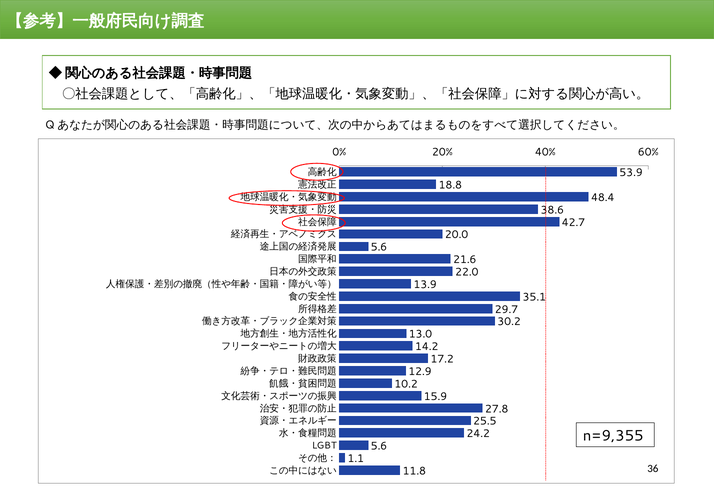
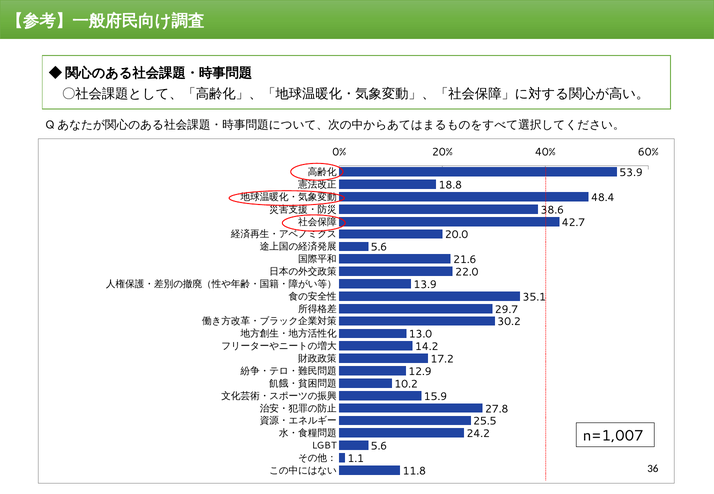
n=9,355: n=9,355 -> n=1,007
